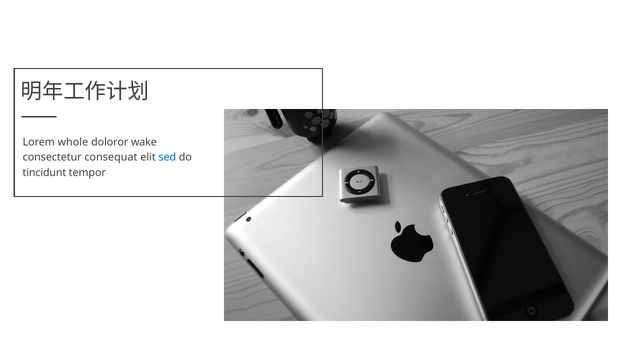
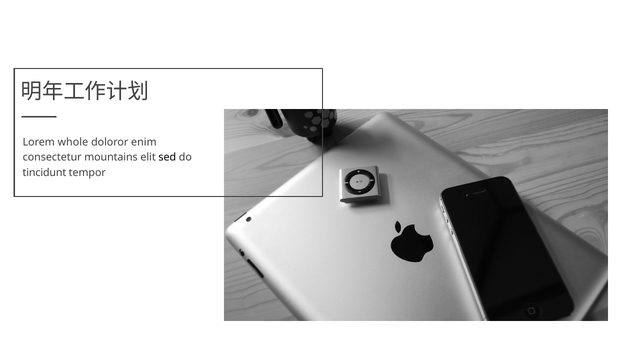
wake: wake -> enim
consequat: consequat -> mountains
sed colour: blue -> black
